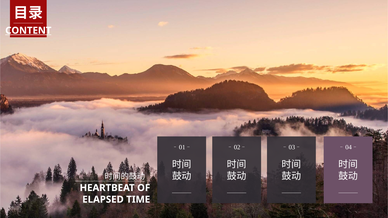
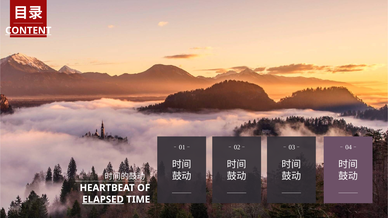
ELAPSED underline: none -> present
